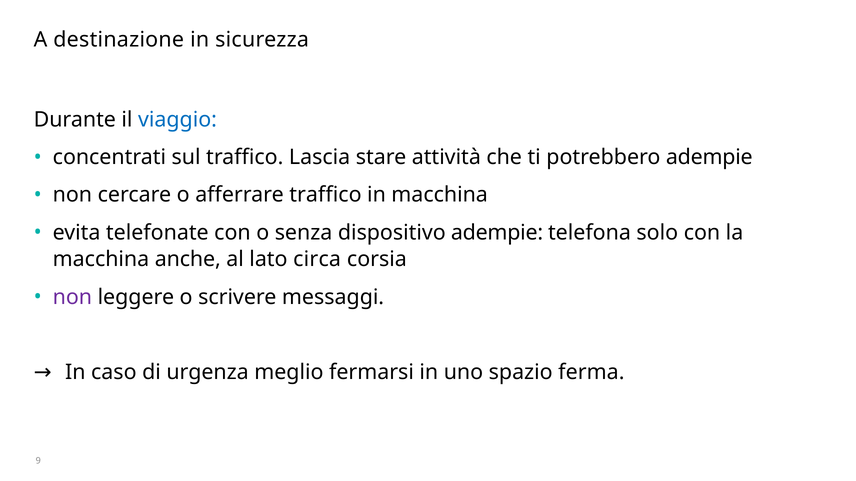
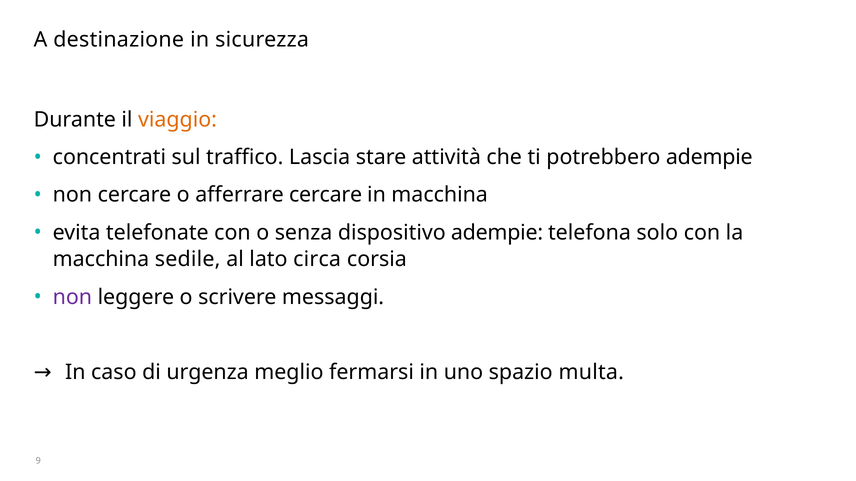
viaggio colour: blue -> orange
afferrare traffico: traffico -> cercare
anche: anche -> sedile
ferma: ferma -> multa
